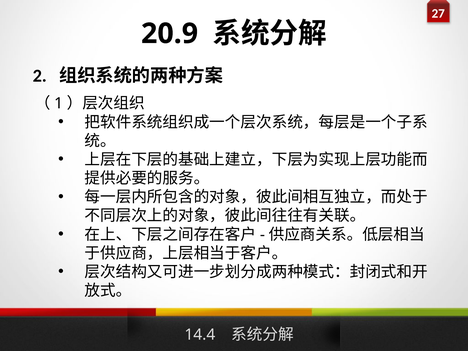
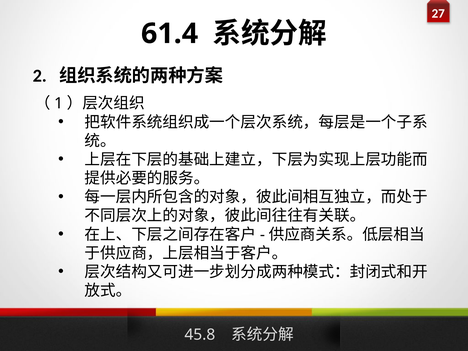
20.9: 20.9 -> 61.4
14.4: 14.4 -> 45.8
